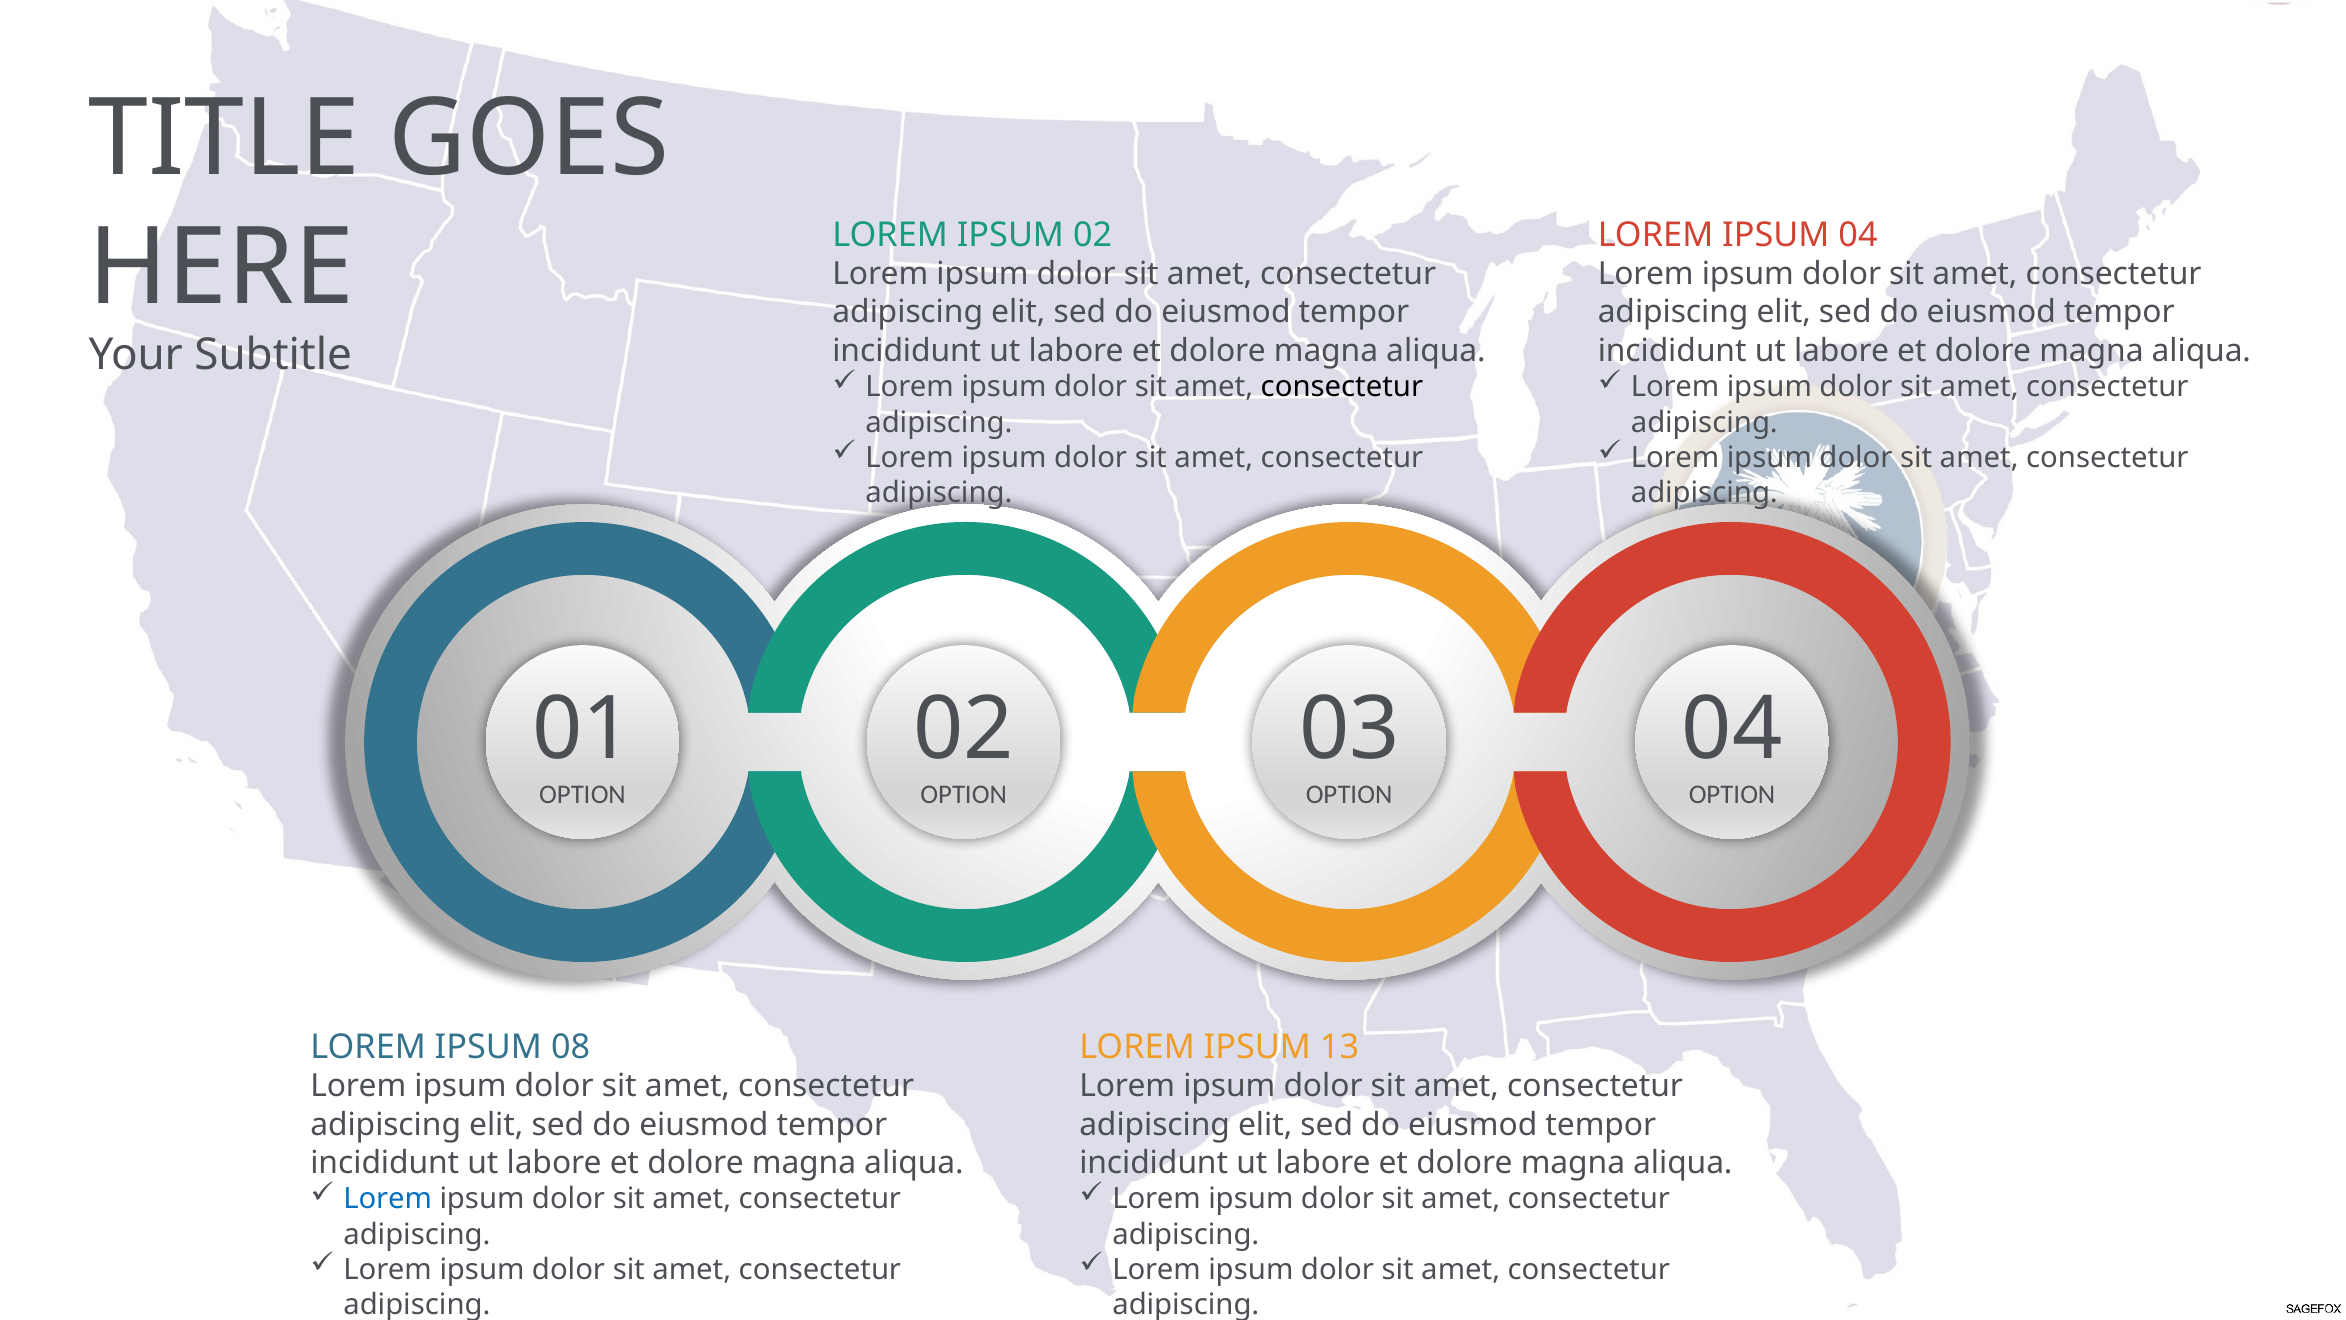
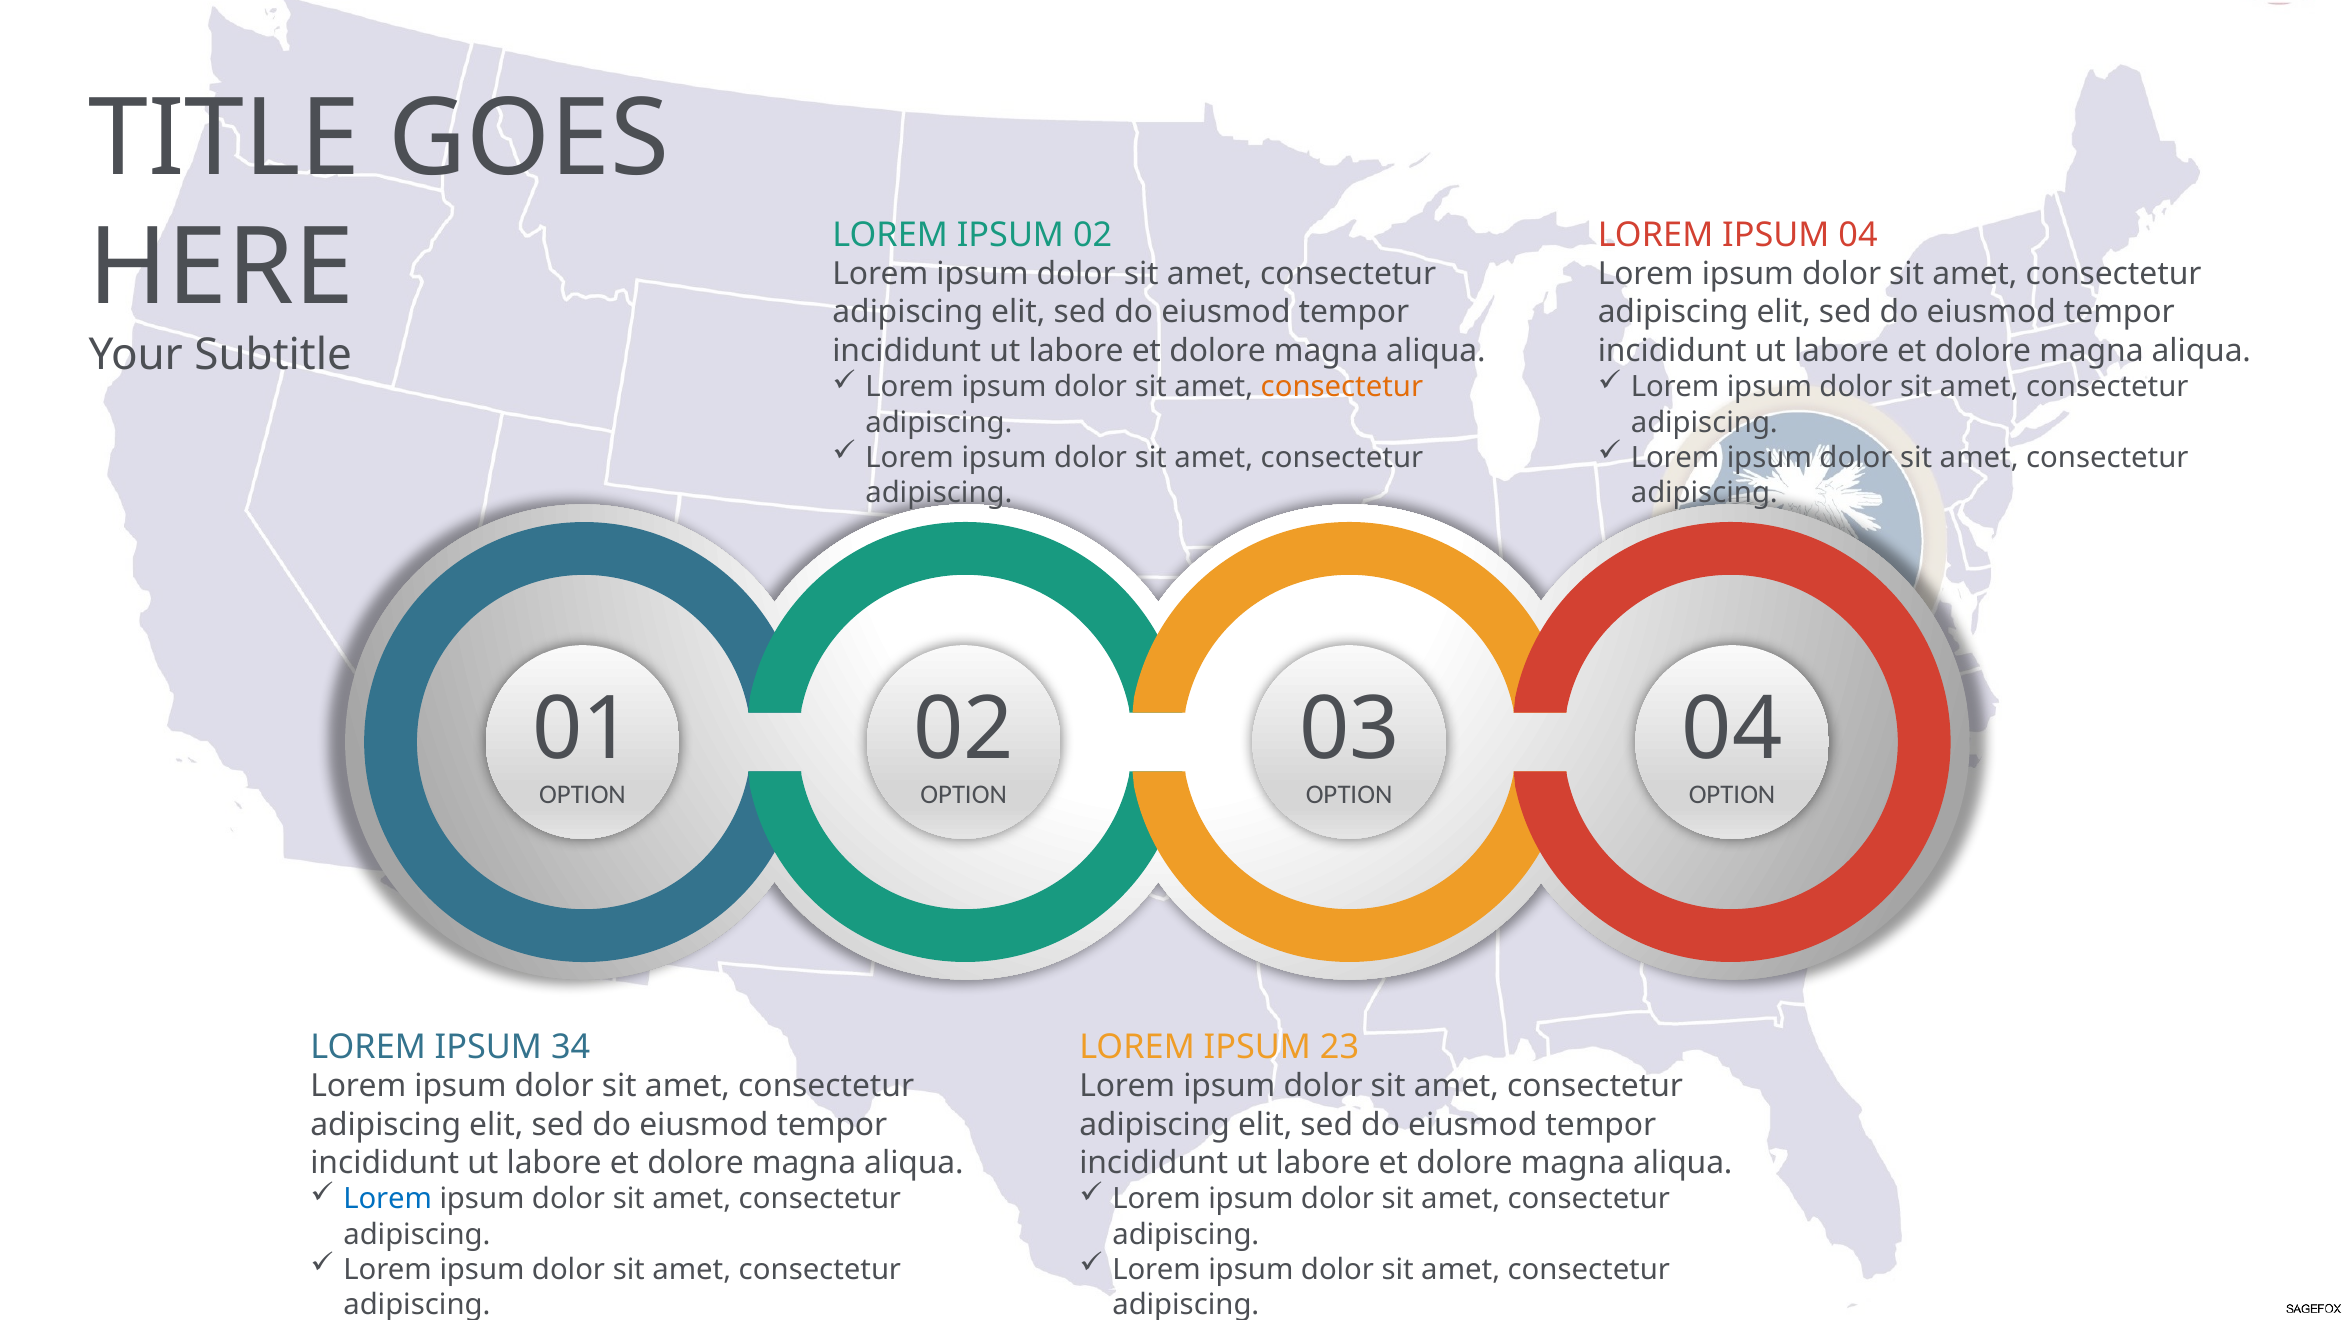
consectetur at (1342, 387) colour: black -> orange
08: 08 -> 34
13: 13 -> 23
